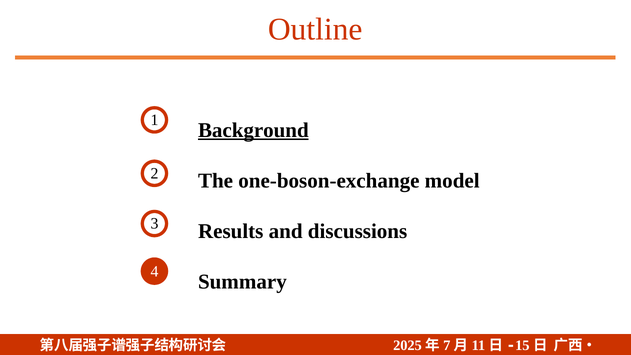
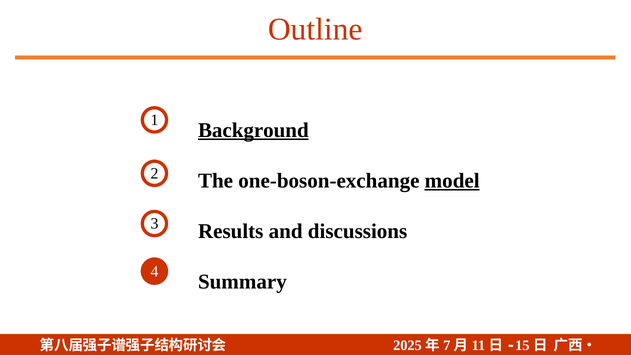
model underline: none -> present
